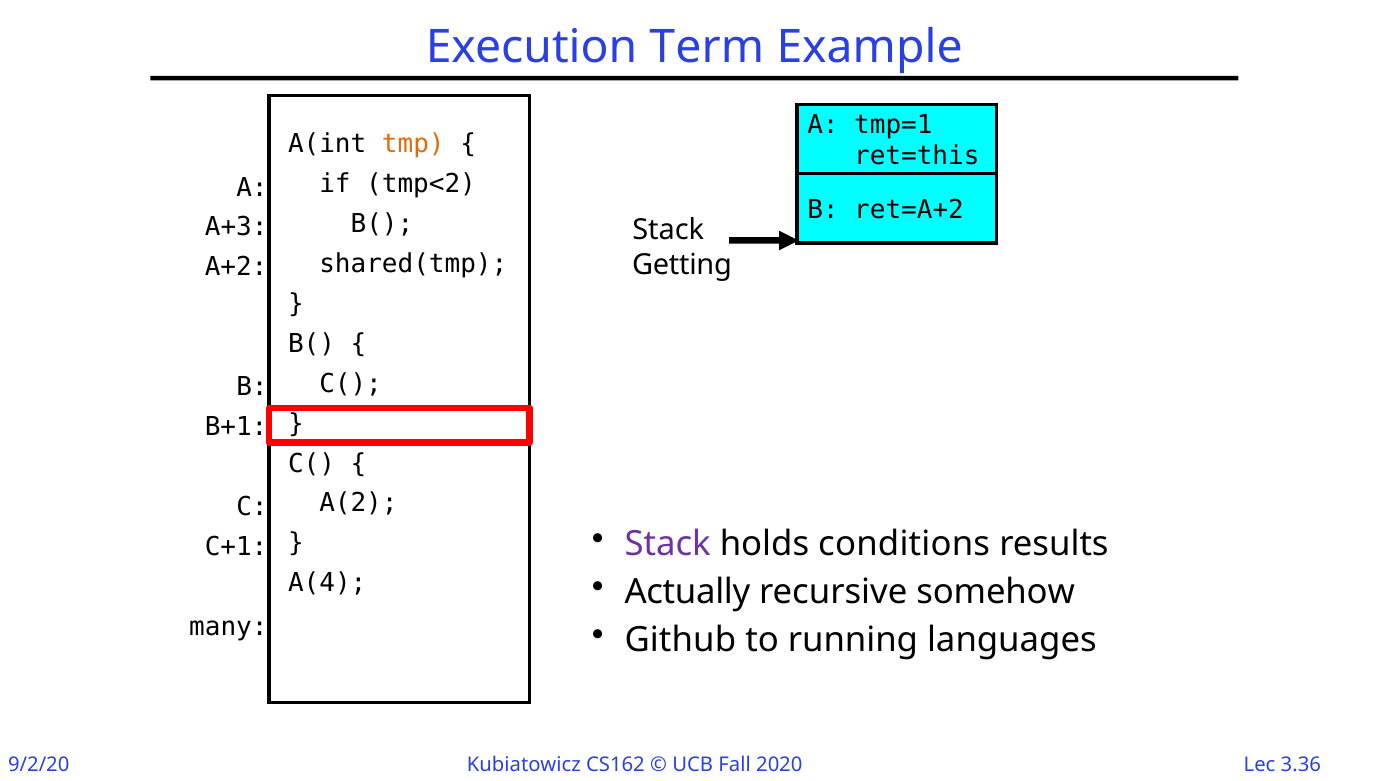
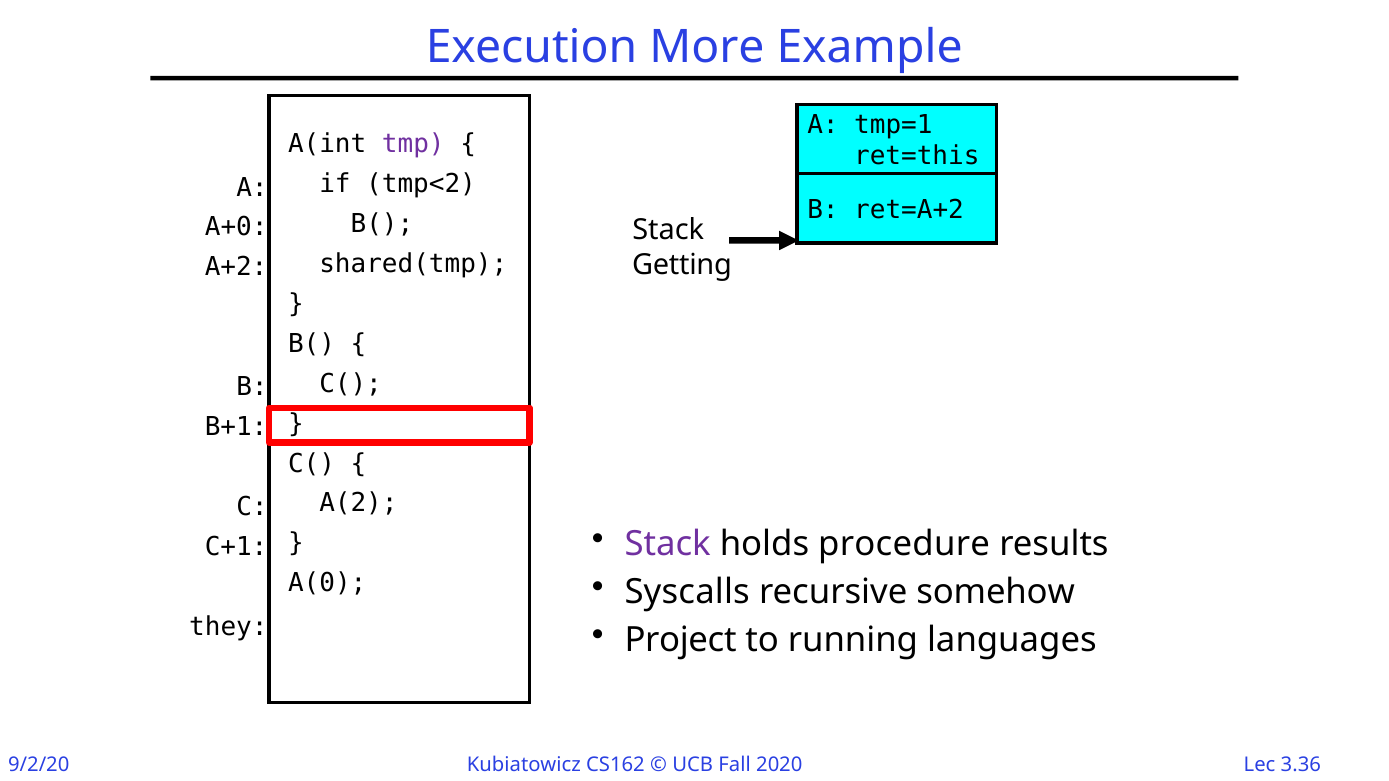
Term: Term -> More
tmp colour: orange -> purple
A+3: A+3 -> A+0
conditions: conditions -> procedure
A(4: A(4 -> A(0
Actually: Actually -> Syscalls
many: many -> they
Github: Github -> Project
